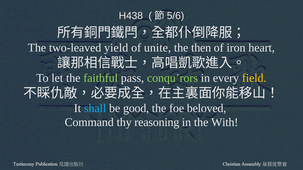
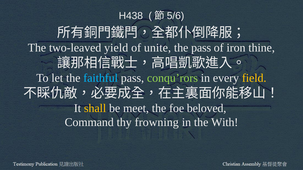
the then: then -> pass
heart: heart -> thine
faithful colour: light green -> light blue
shall colour: light blue -> yellow
good: good -> meet
reasoning: reasoning -> frowning
